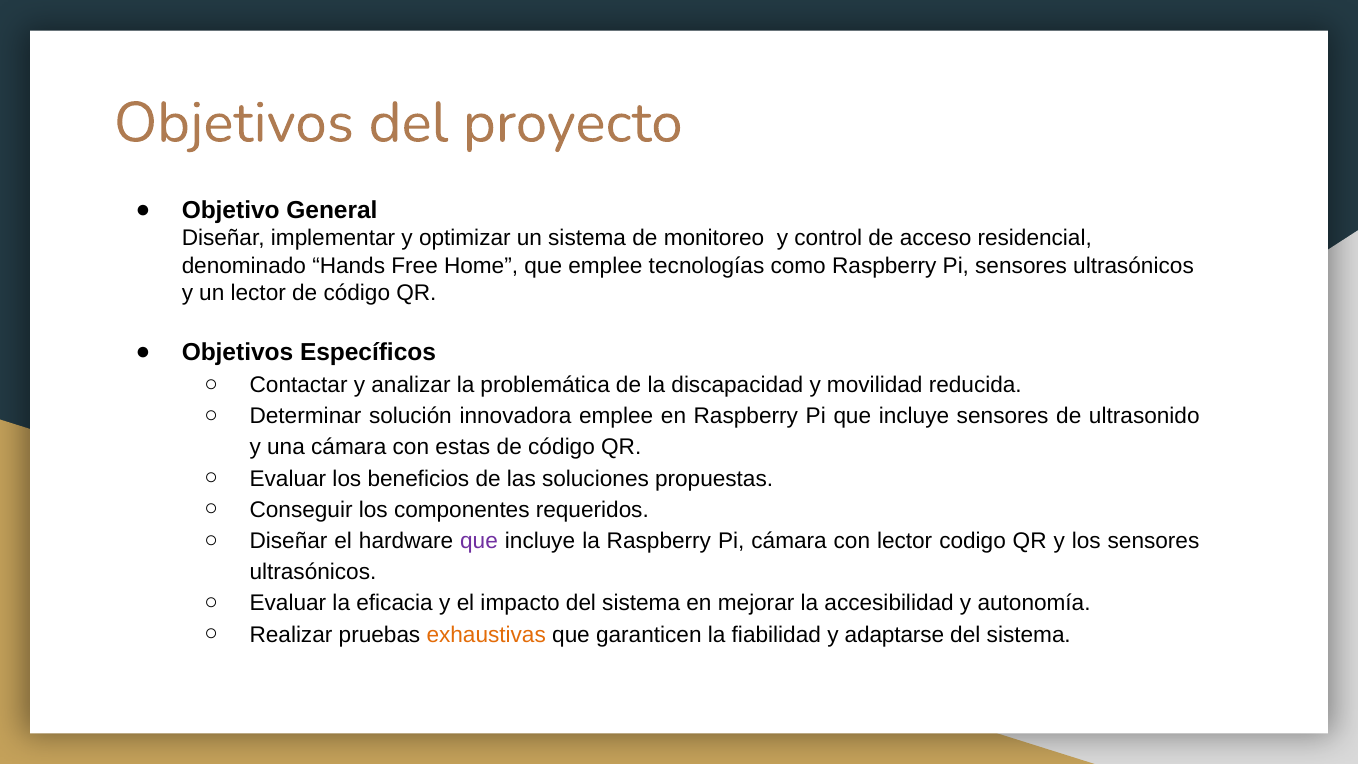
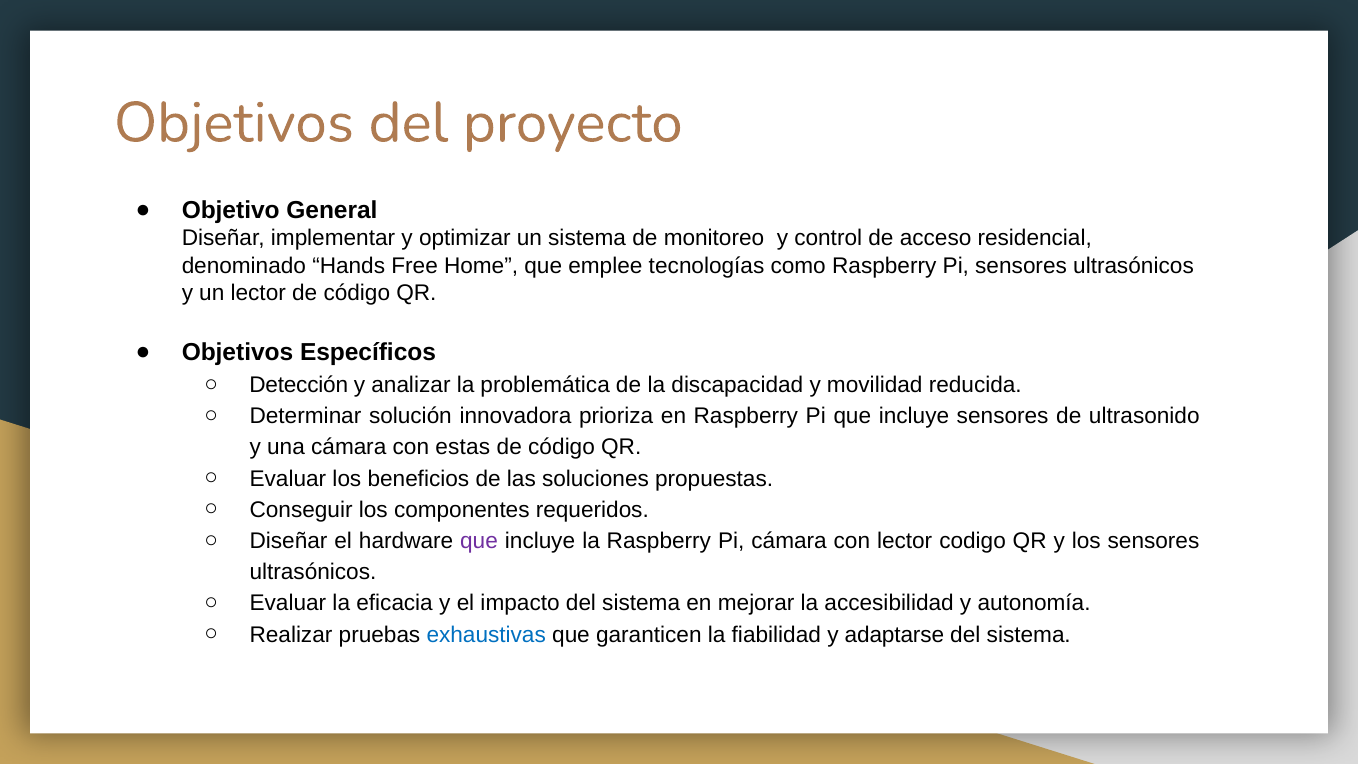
Contactar: Contactar -> Detección
innovadora emplee: emplee -> prioriza
exhaustivas colour: orange -> blue
